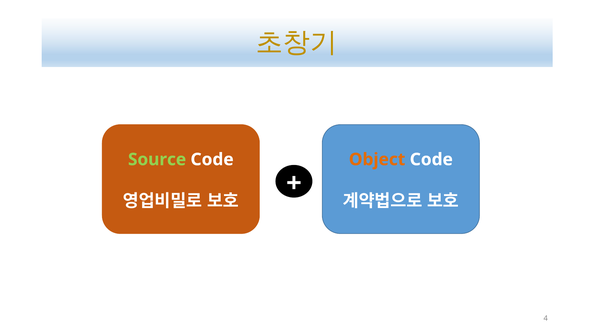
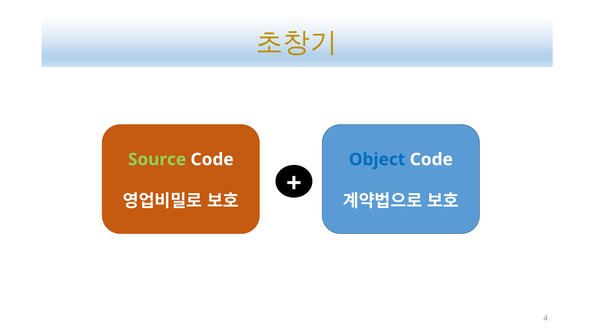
Object colour: orange -> blue
